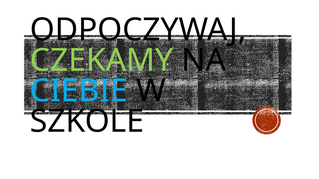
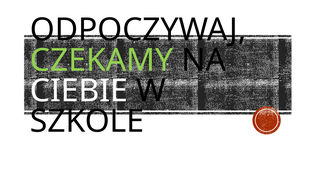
CIEBIE colour: light blue -> white
